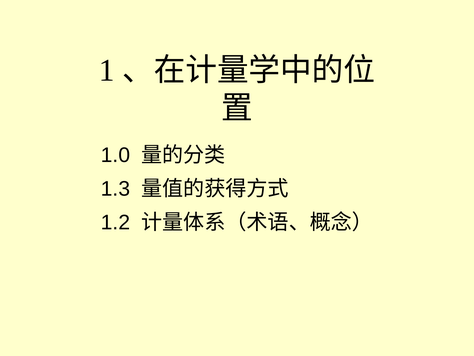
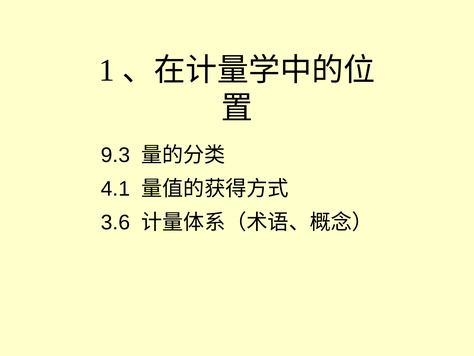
1.0: 1.0 -> 9.3
1.3: 1.3 -> 4.1
1.2: 1.2 -> 3.6
